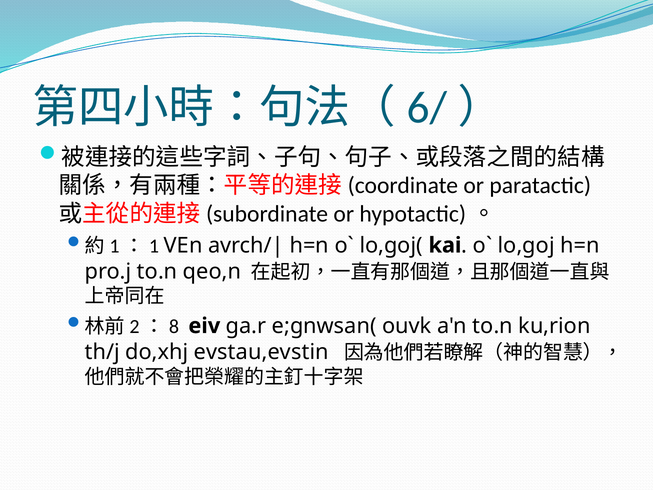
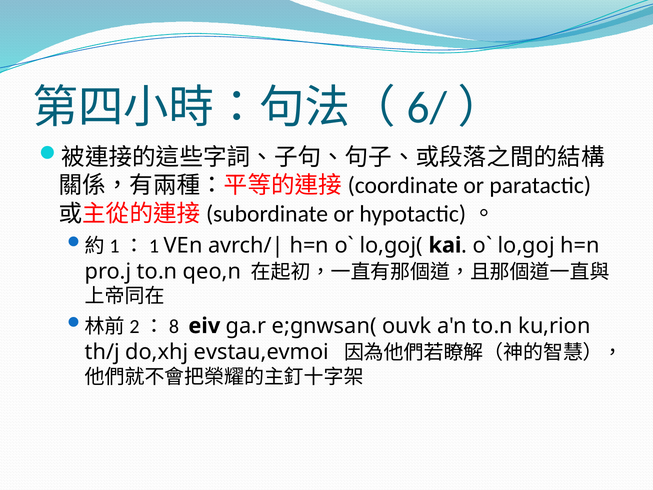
evstau,evstin: evstau,evstin -> evstau,evmoi
